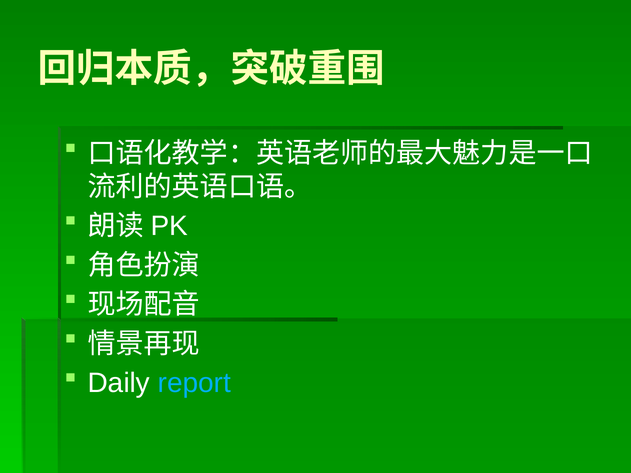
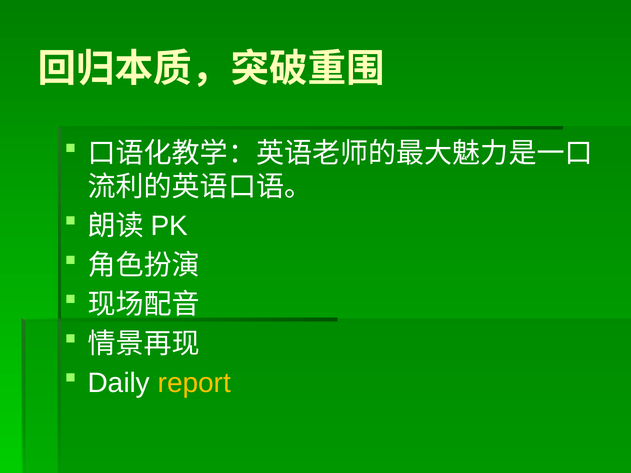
report colour: light blue -> yellow
